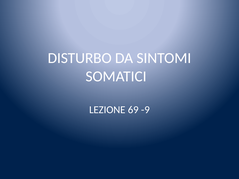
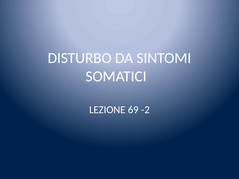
-9: -9 -> -2
